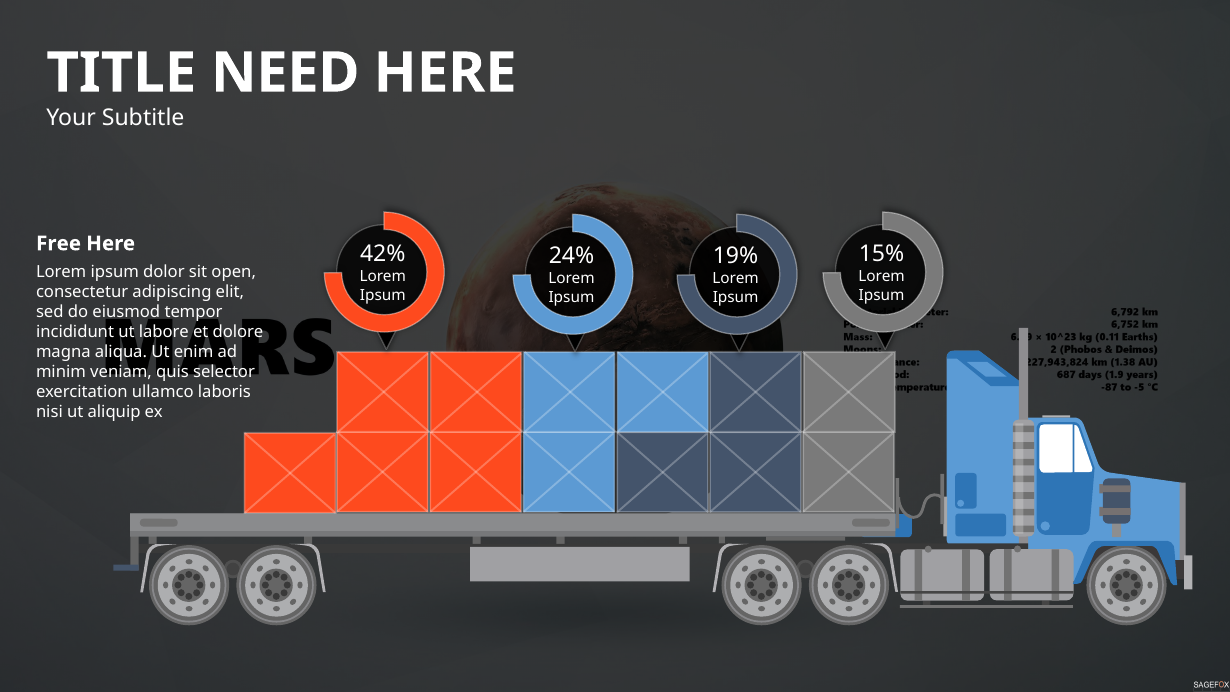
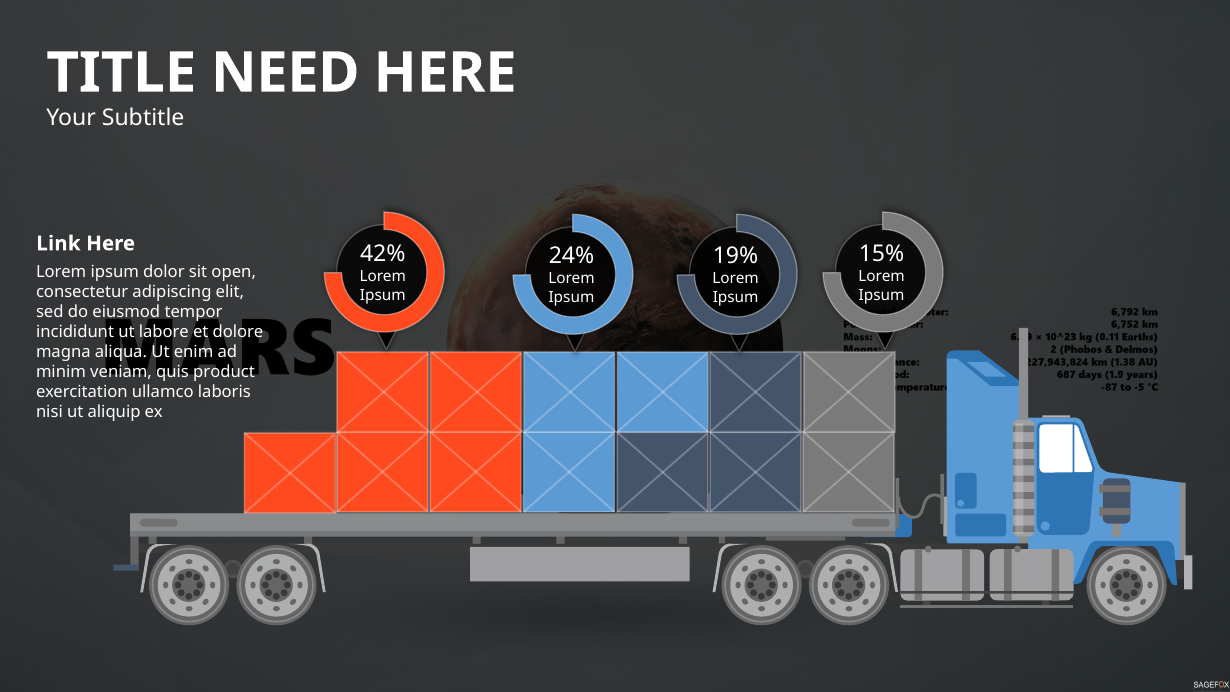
Free: Free -> Link
selector: selector -> product
